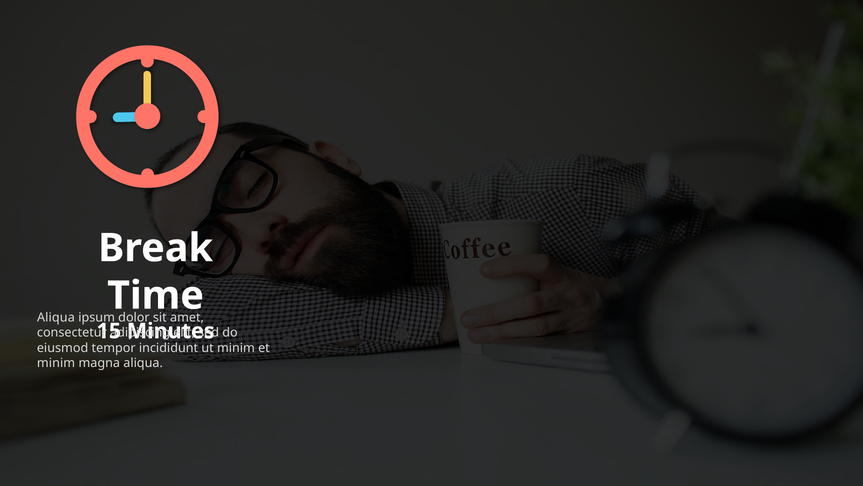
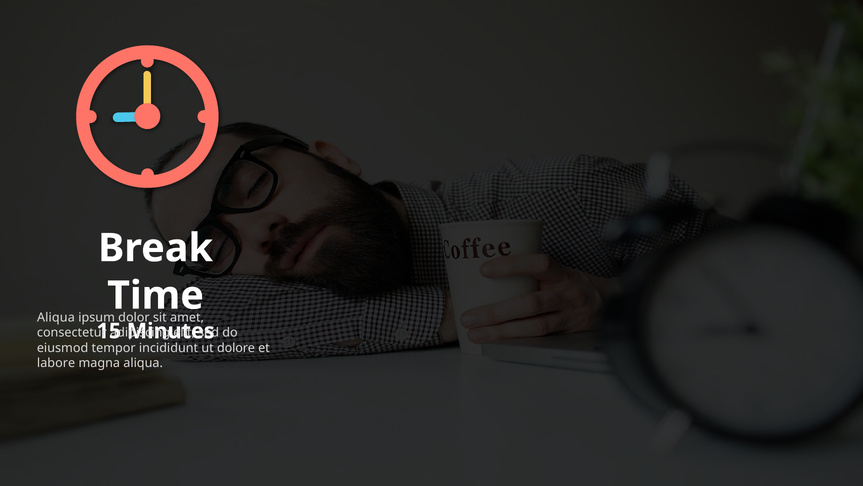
minim at (236, 348): minim -> dolore
minim at (56, 363): minim -> labore
